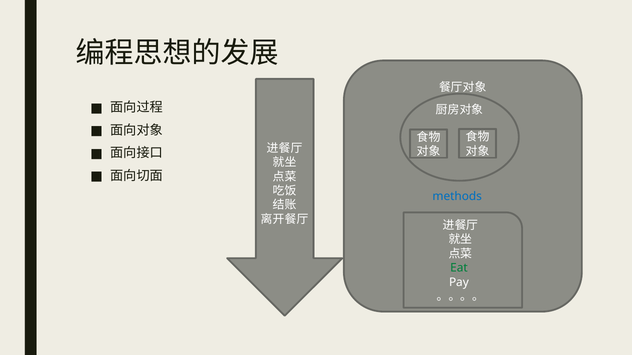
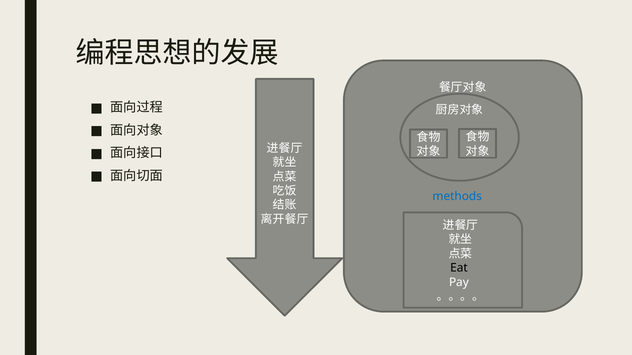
Eat colour: green -> black
